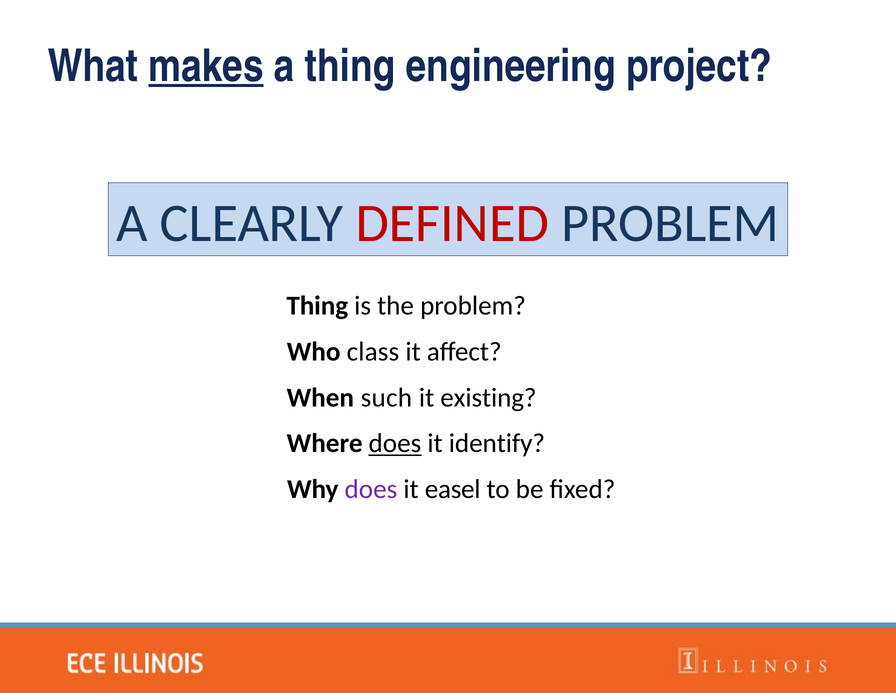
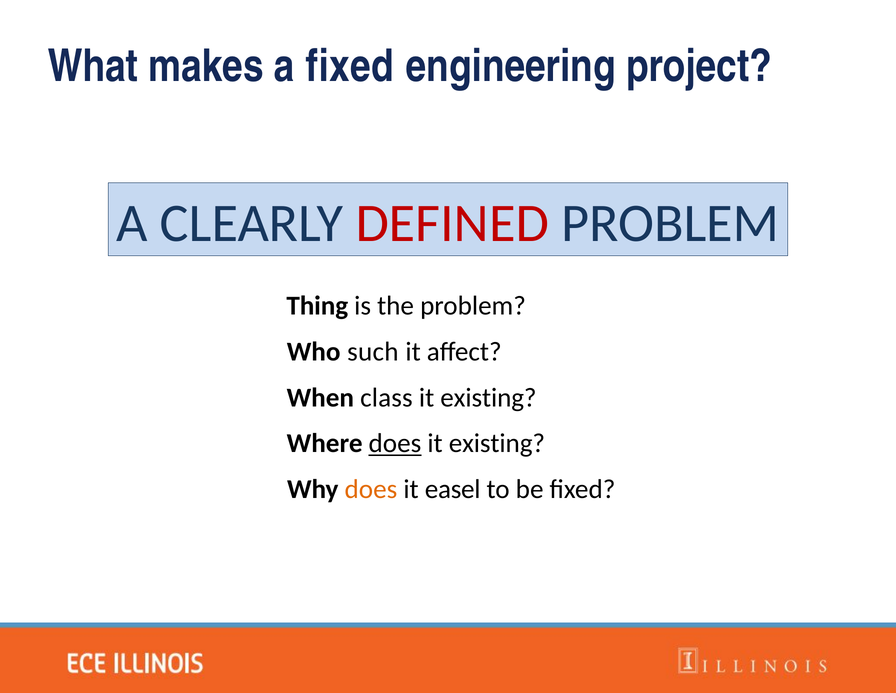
makes underline: present -> none
a thing: thing -> fixed
class: class -> such
such: such -> class
identify at (497, 443): identify -> existing
does at (371, 489) colour: purple -> orange
